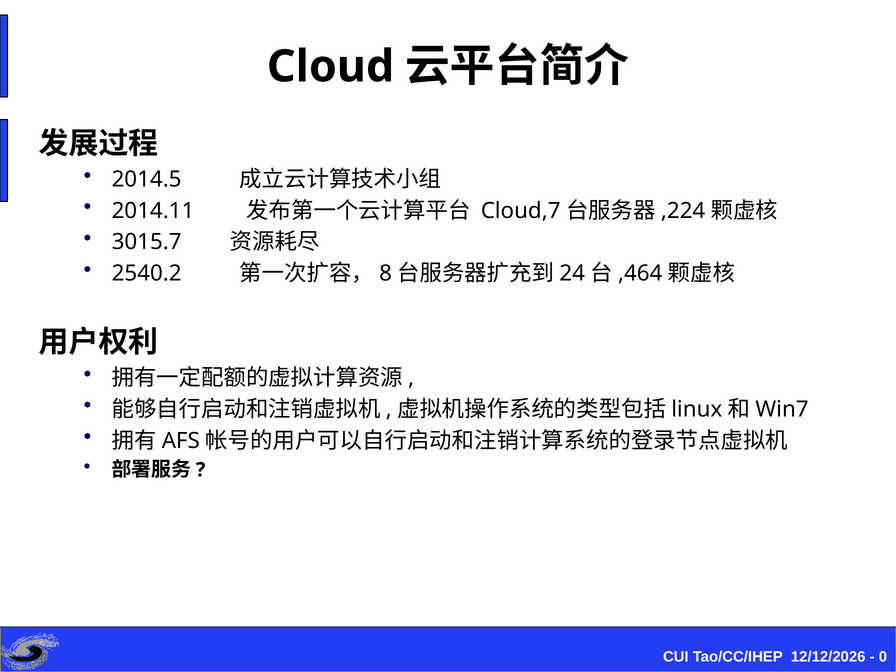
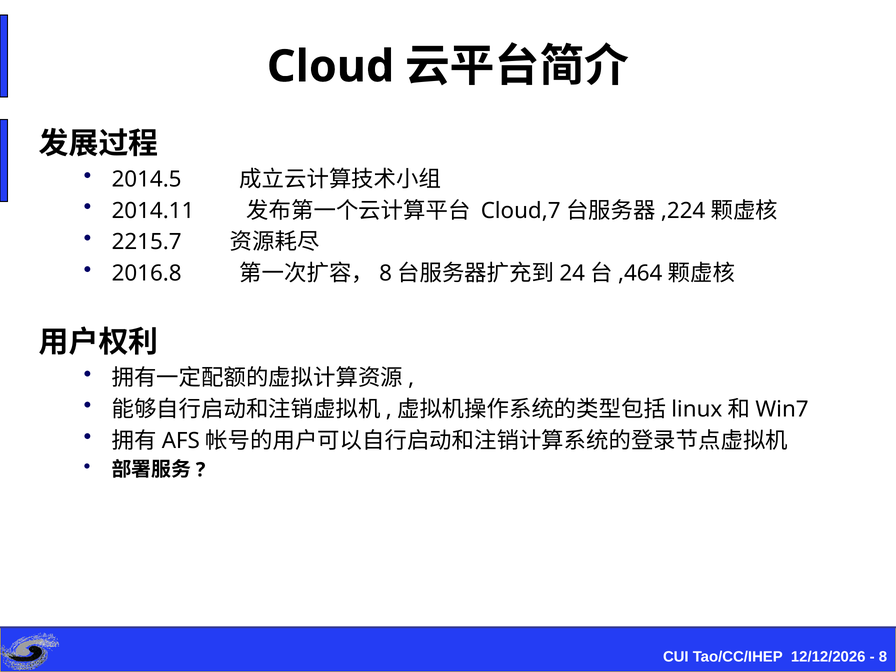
3015.7: 3015.7 -> 2215.7
2540.2: 2540.2 -> 2016.8
0: 0 -> 8
